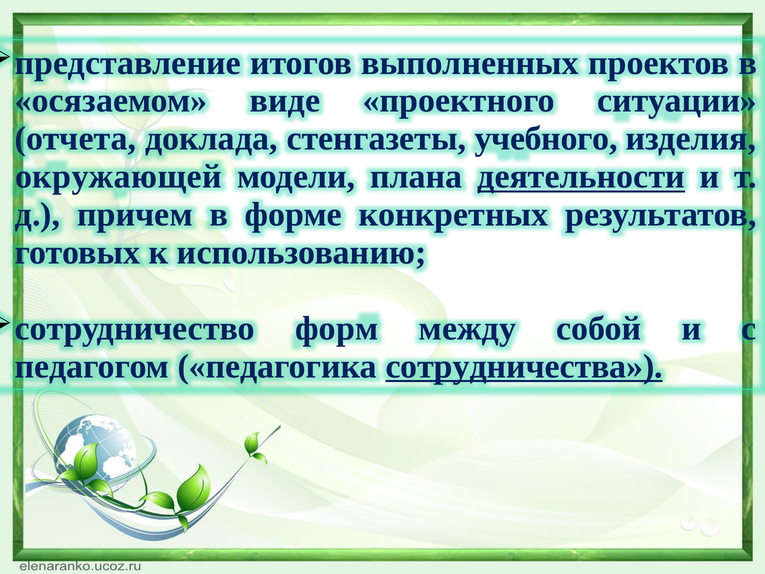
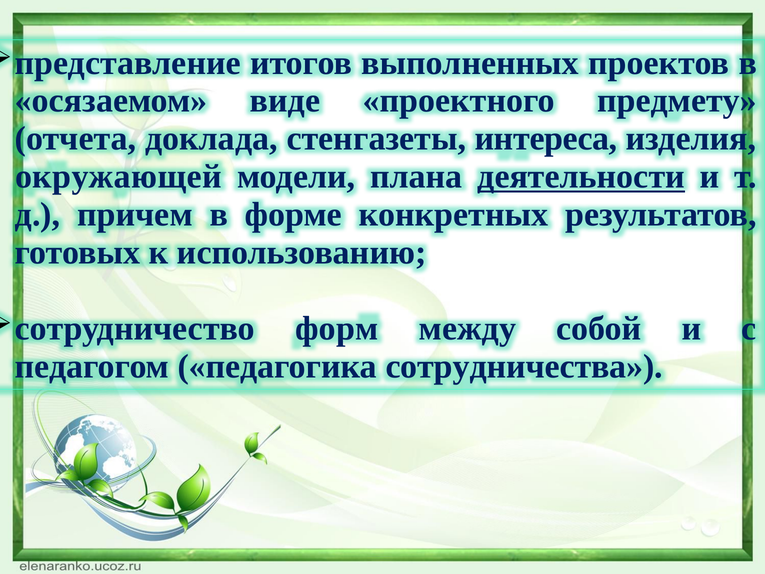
ситуации: ситуации -> предмету
учебного: учебного -> интереса
сотрудничества underline: present -> none
